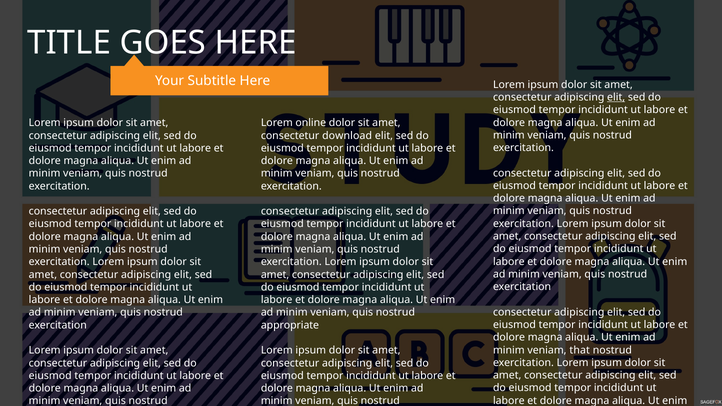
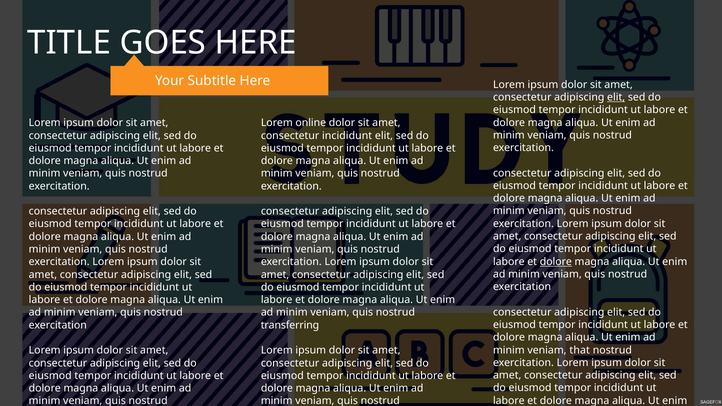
consectetur download: download -> incididunt
dolore at (556, 262) underline: none -> present
appropriate: appropriate -> transferring
